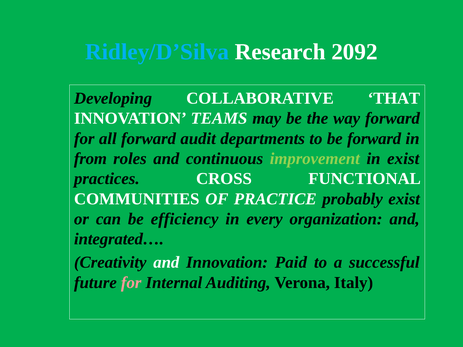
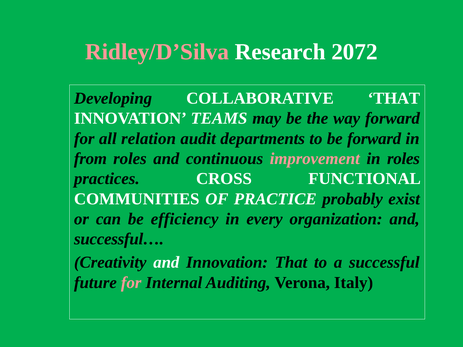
Ridley/D’Silva colour: light blue -> pink
2092: 2092 -> 2072
all forward: forward -> relation
improvement colour: light green -> pink
in exist: exist -> roles
integrated…: integrated… -> successful…
Innovation Paid: Paid -> That
